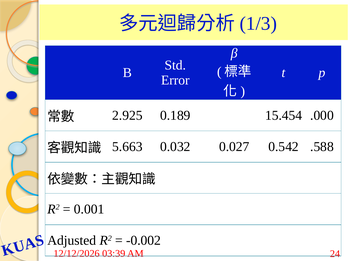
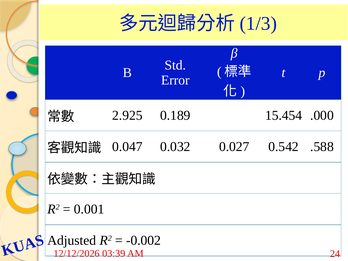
5.663: 5.663 -> 0.047
